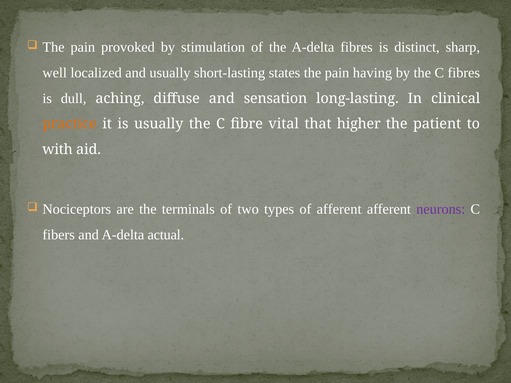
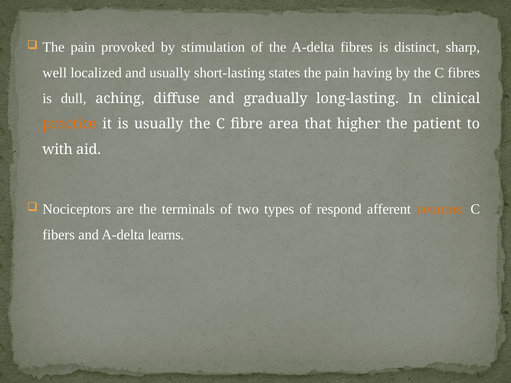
sensation: sensation -> gradually
vital: vital -> area
of afferent: afferent -> respond
neurons colour: purple -> orange
actual: actual -> learns
